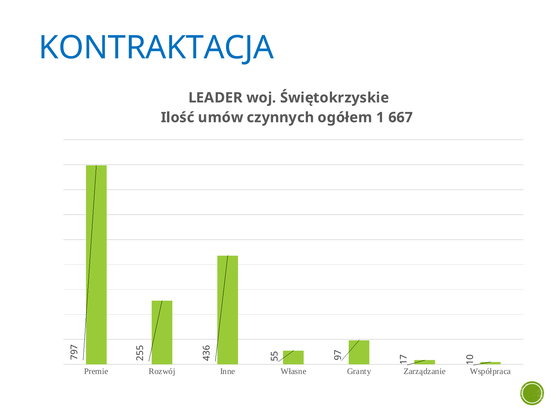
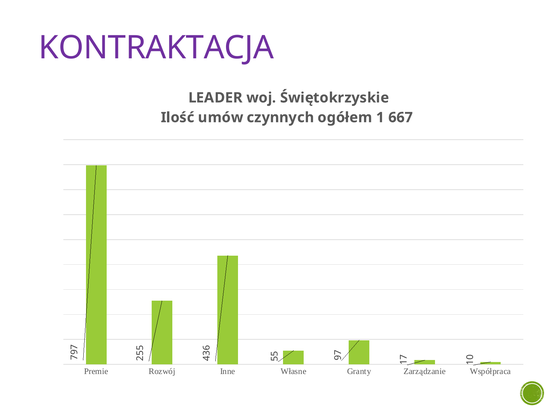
KONTRAKTACJA colour: blue -> purple
